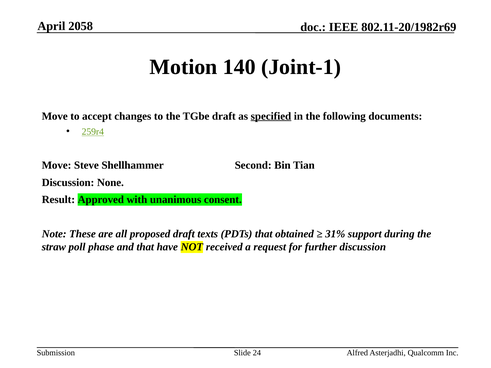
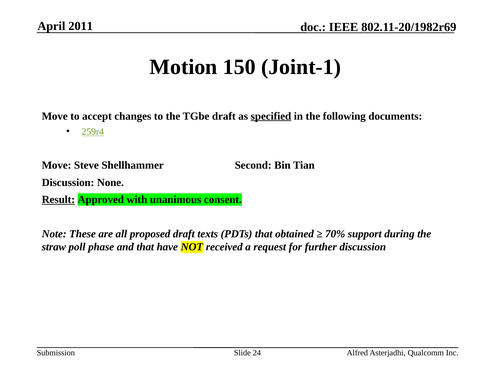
2058: 2058 -> 2011
140: 140 -> 150
Result underline: none -> present
31%: 31% -> 70%
